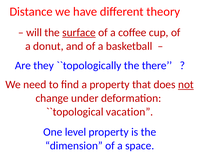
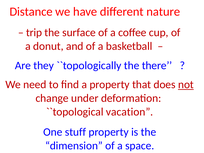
theory: theory -> nature
will: will -> trip
surface underline: present -> none
level: level -> stuff
